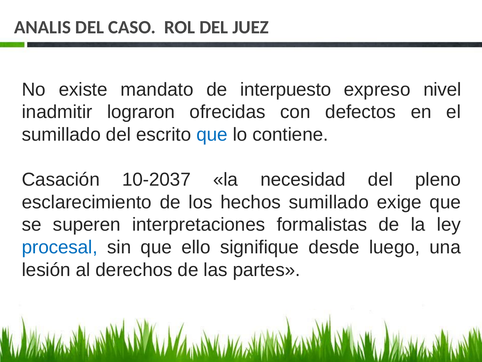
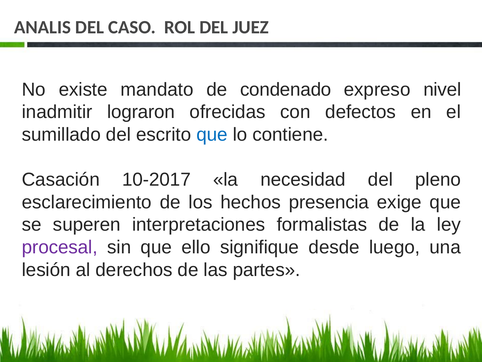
interpuesto: interpuesto -> condenado
10-2037: 10-2037 -> 10-2017
hechos sumillado: sumillado -> presencia
procesal colour: blue -> purple
